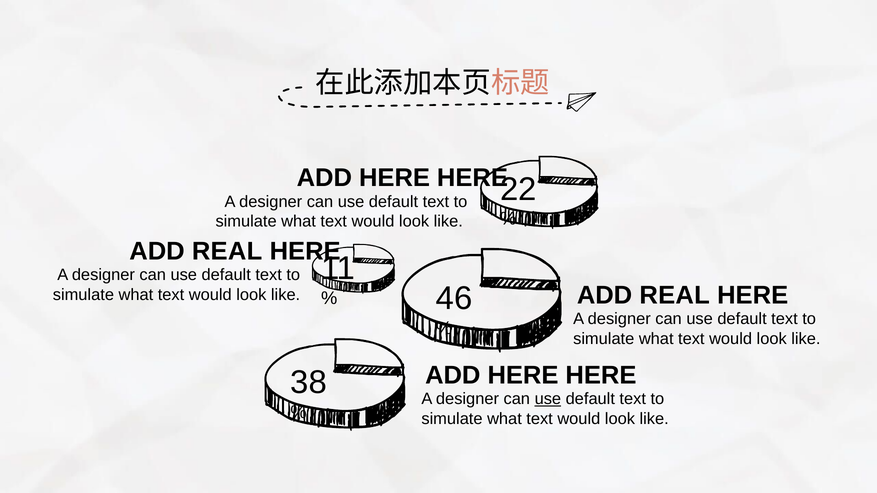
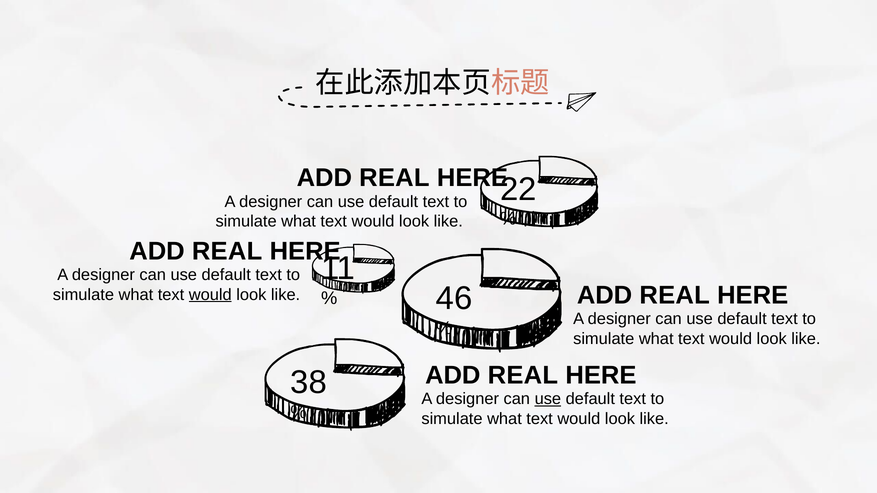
HERE at (395, 178): HERE -> REAL
would at (210, 295) underline: none -> present
HERE at (523, 375): HERE -> REAL
